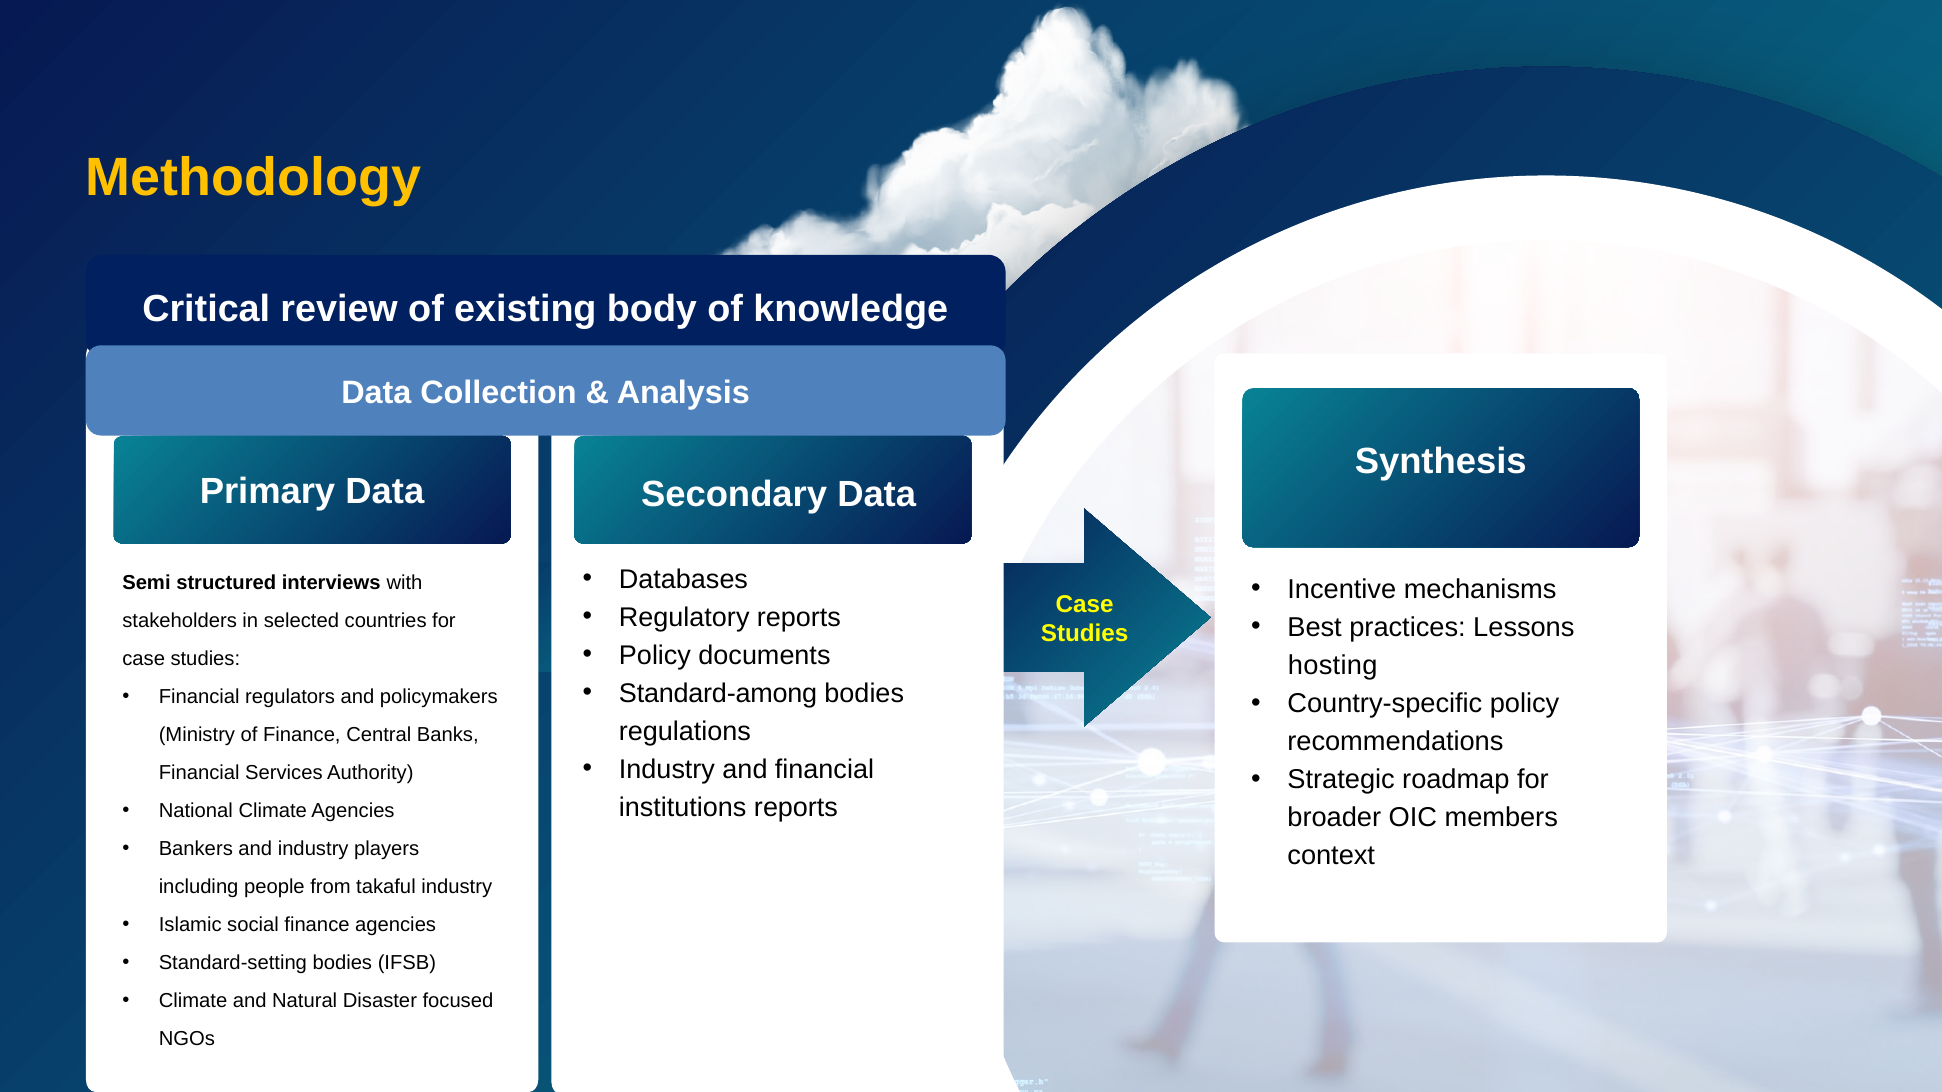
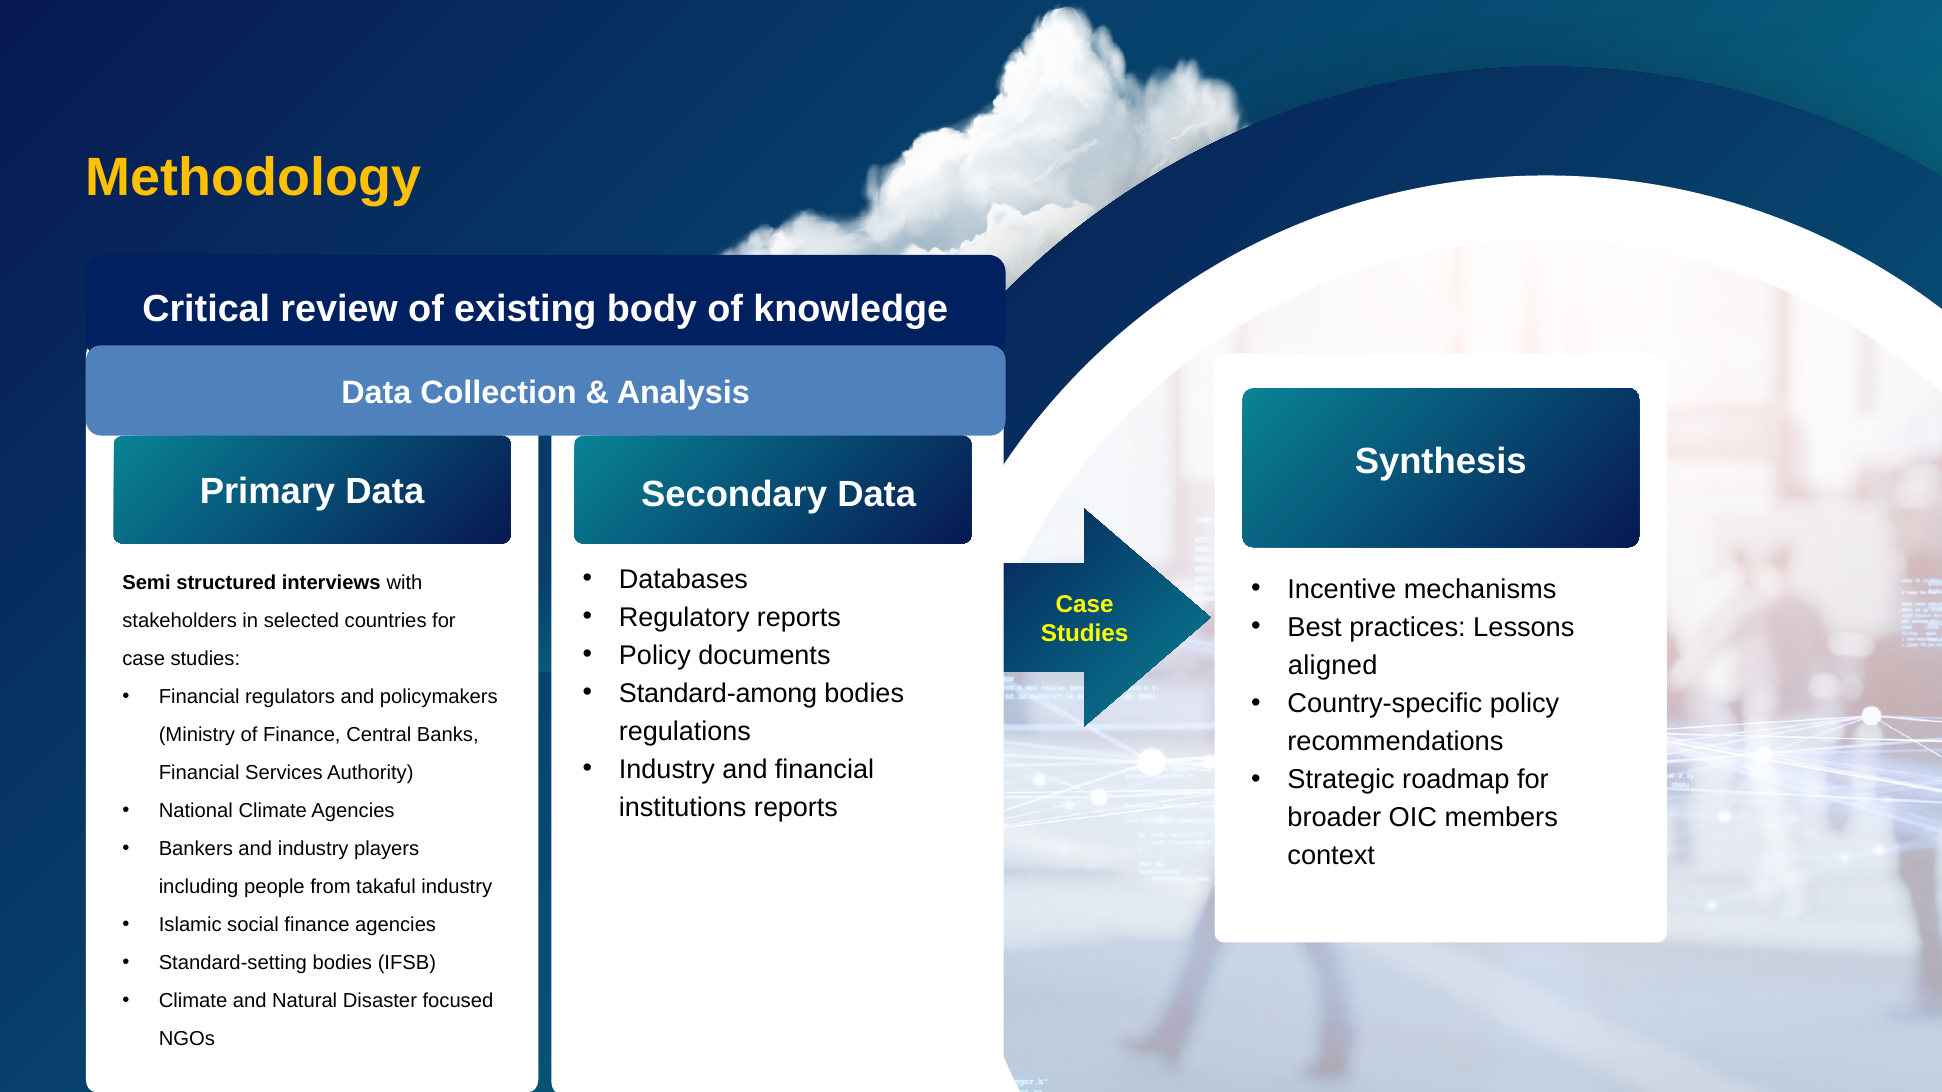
hosting: hosting -> aligned
